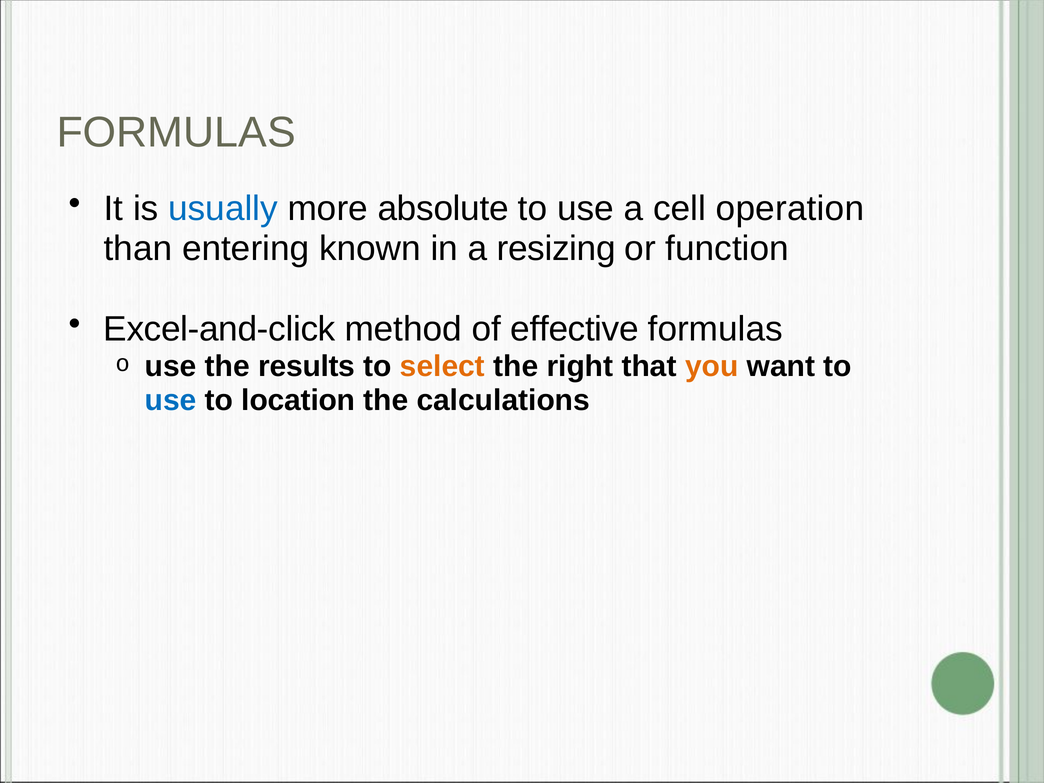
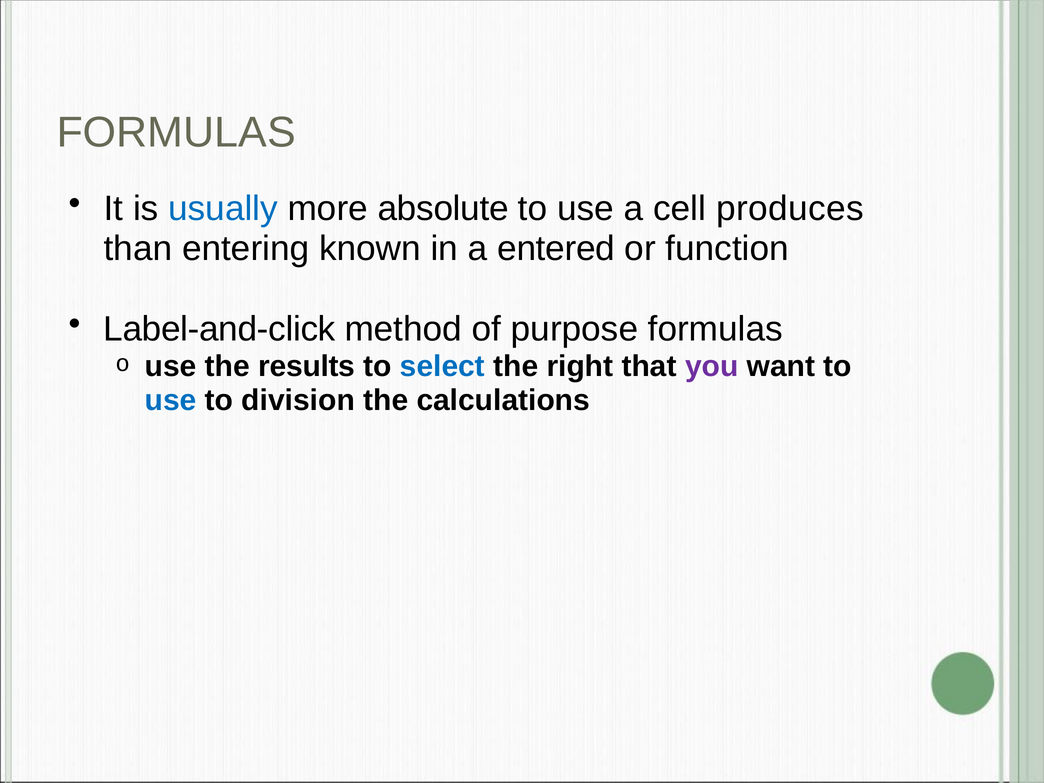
operation: operation -> produces
resizing: resizing -> entered
Excel-and-click: Excel-and-click -> Label-and-click
effective: effective -> purpose
select colour: orange -> blue
you colour: orange -> purple
location: location -> division
